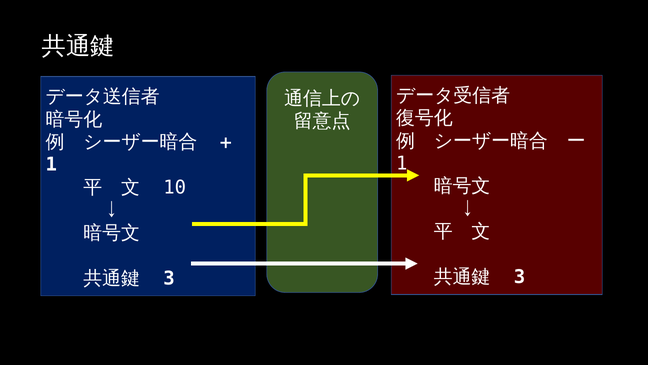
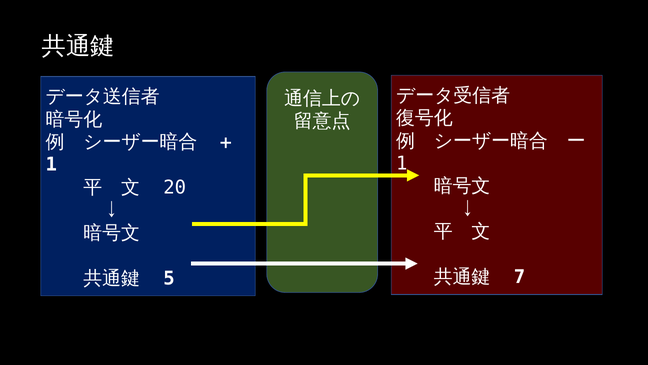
10: 10 -> 20
3 at (519, 277): 3 -> 7
3 at (169, 278): 3 -> 5
